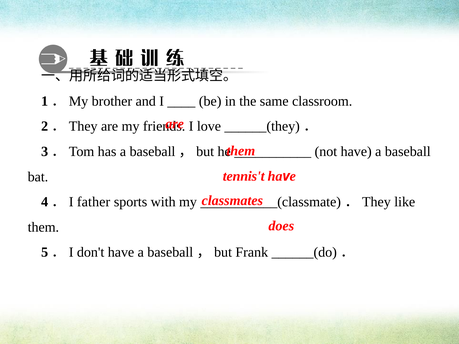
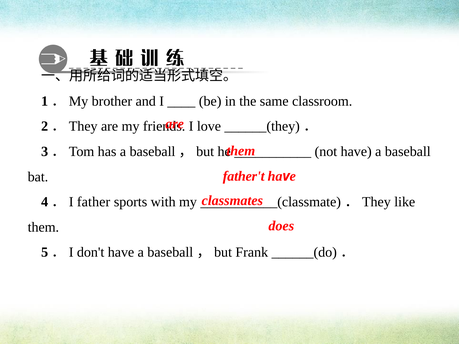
tennis't: tennis't -> father't
